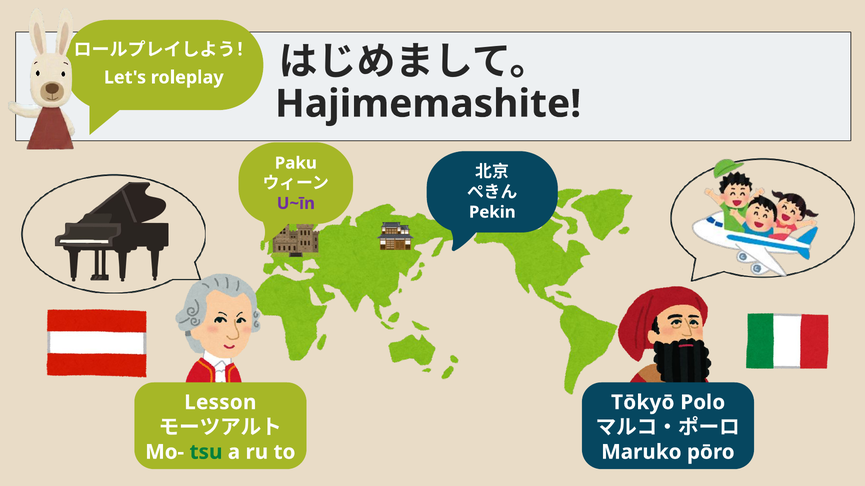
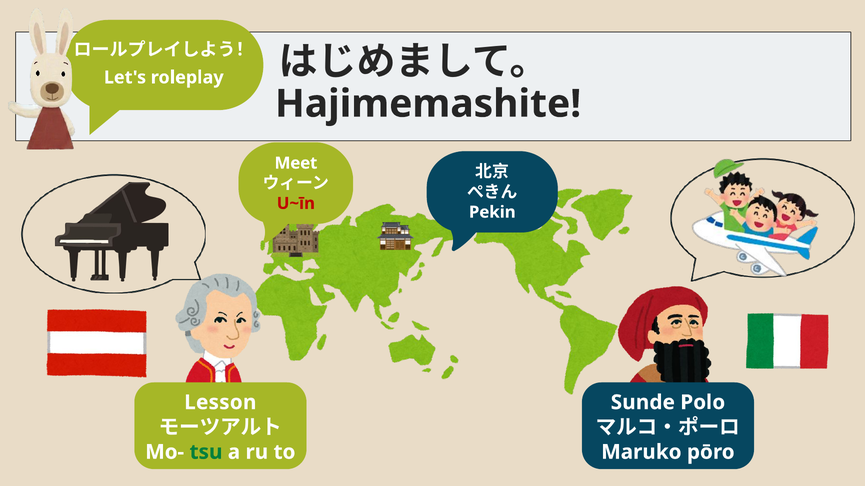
Paku: Paku -> Meet
U~īn colour: purple -> red
Tōkyō: Tōkyō -> Sunde
